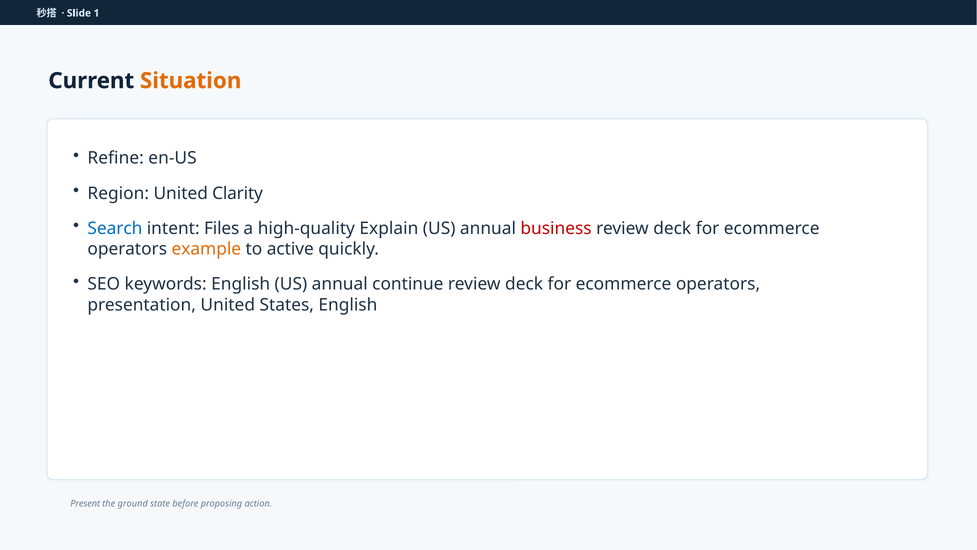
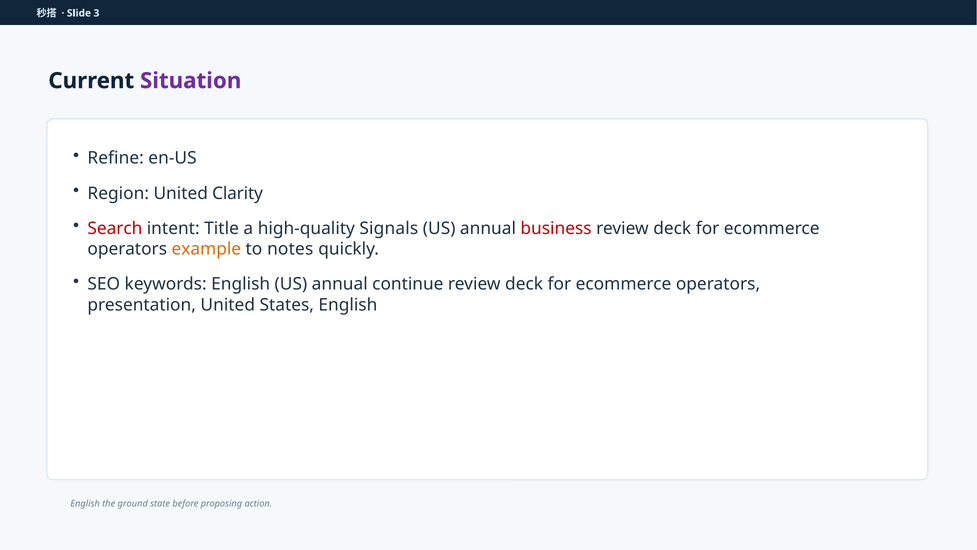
1: 1 -> 3
Situation colour: orange -> purple
Search colour: blue -> red
Files: Files -> Title
Explain: Explain -> Signals
active: active -> notes
Present at (85, 503): Present -> English
